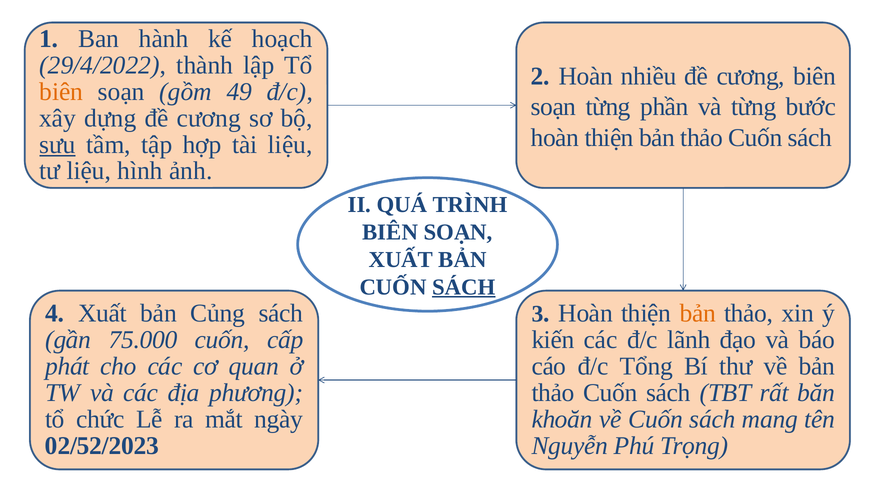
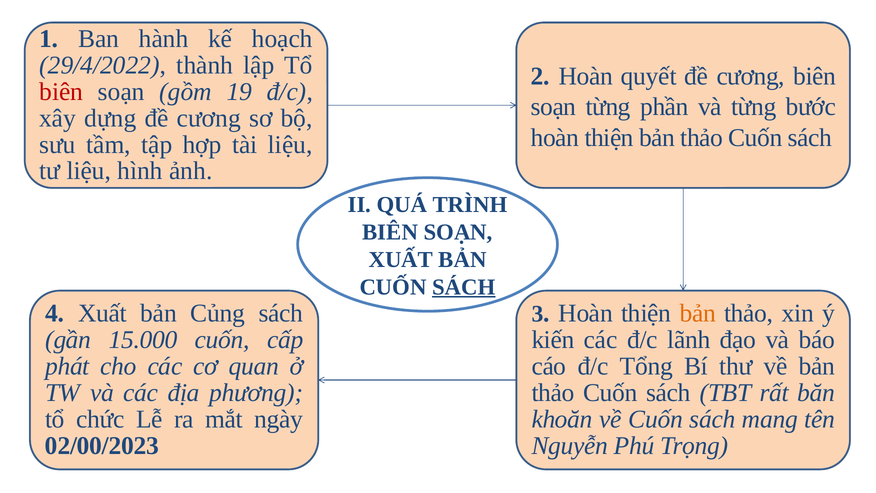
nhiều: nhiều -> quyết
biên at (61, 92) colour: orange -> red
49: 49 -> 19
sưu underline: present -> none
75.000: 75.000 -> 15.000
02/52/2023: 02/52/2023 -> 02/00/2023
